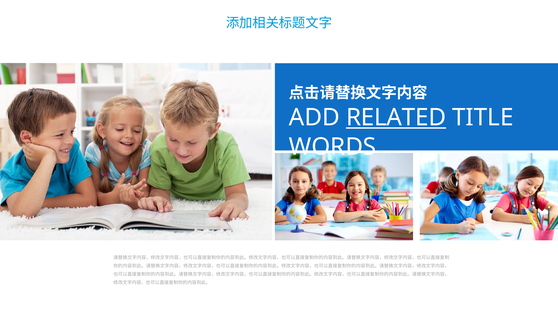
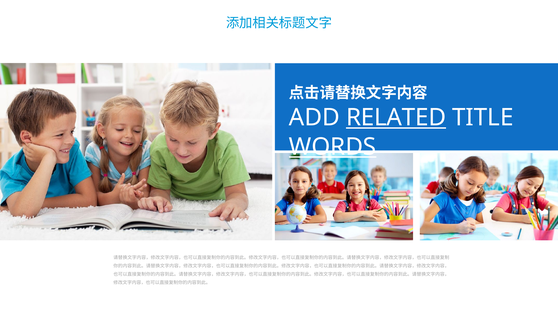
WORDS underline: none -> present
